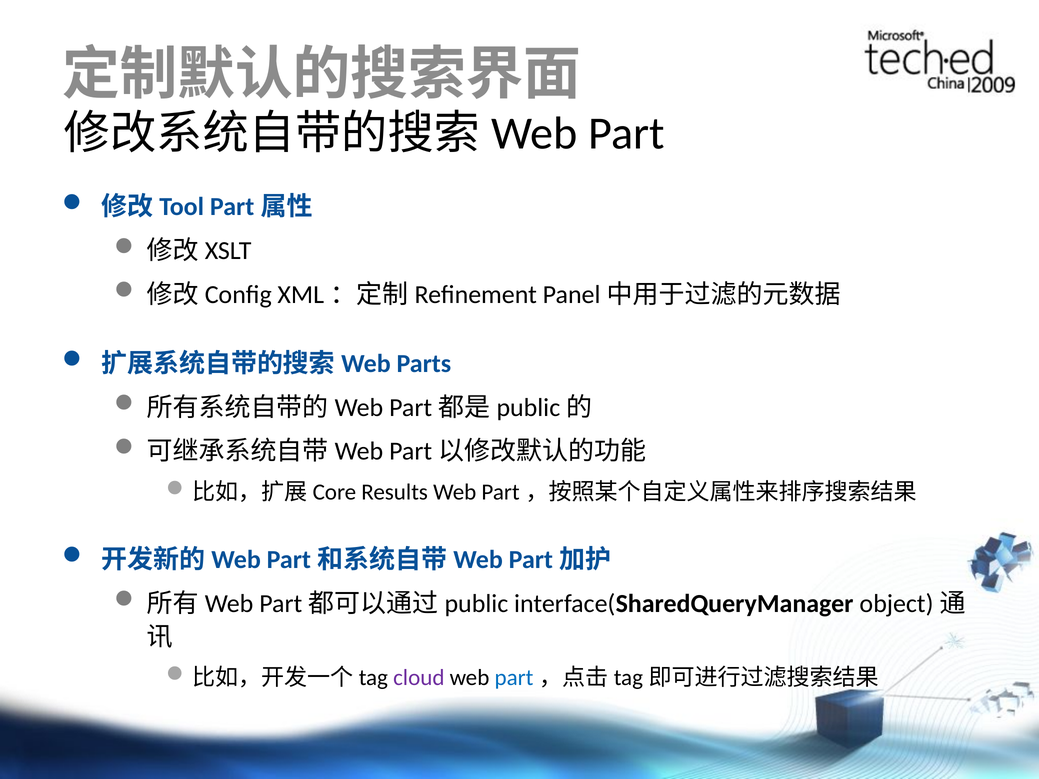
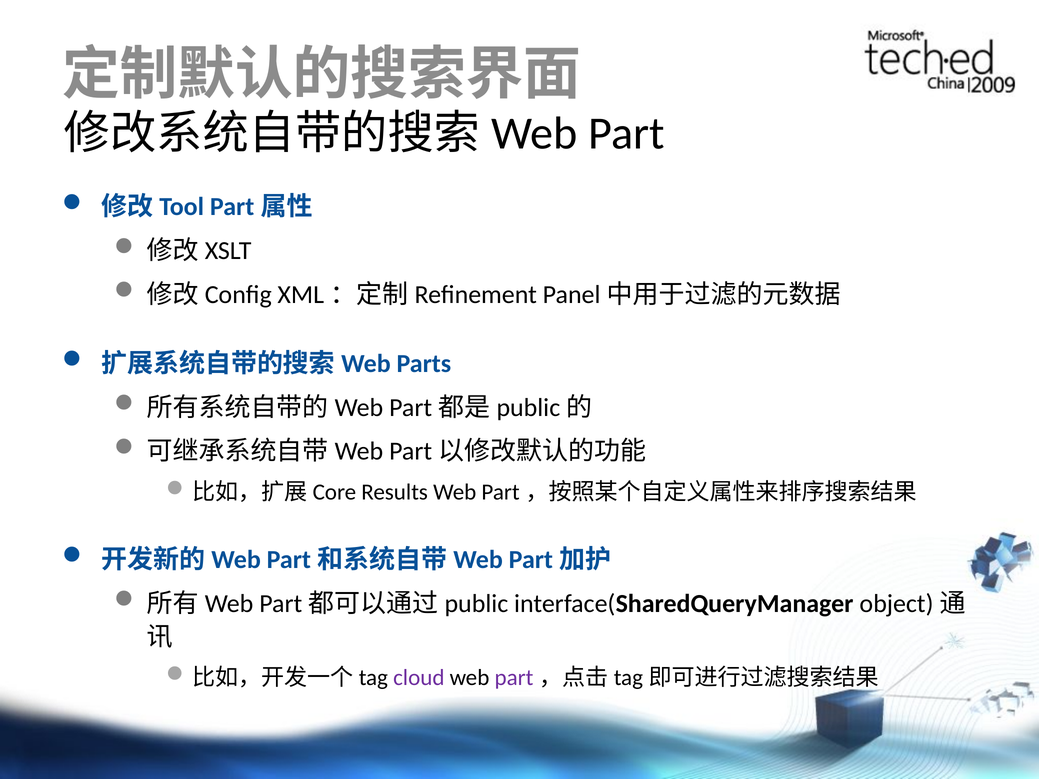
part at (514, 678) colour: blue -> purple
